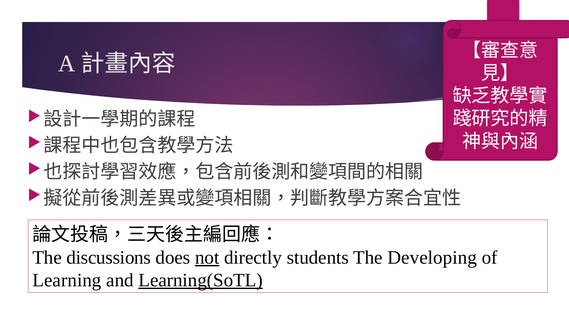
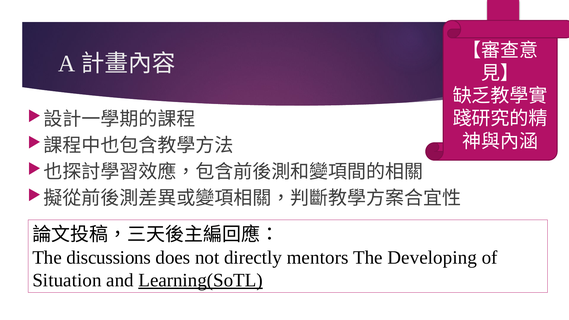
not underline: present -> none
students: students -> mentors
Learning: Learning -> Situation
